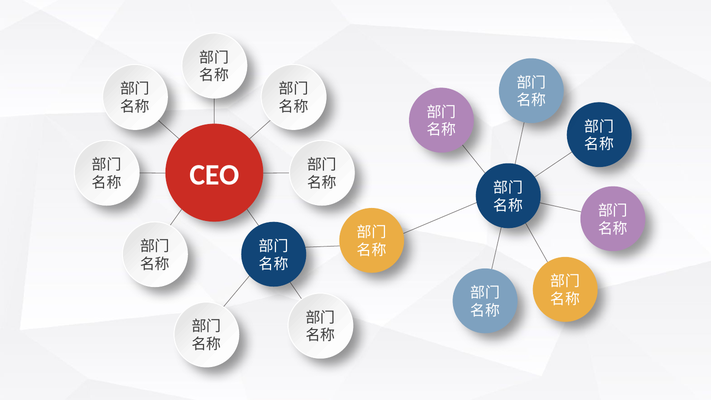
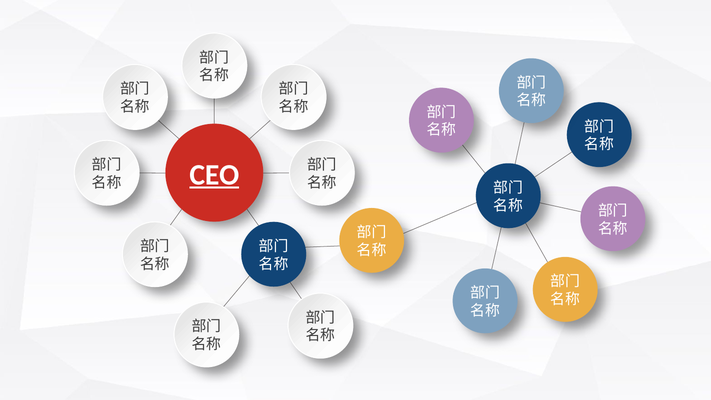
CEO underline: none -> present
